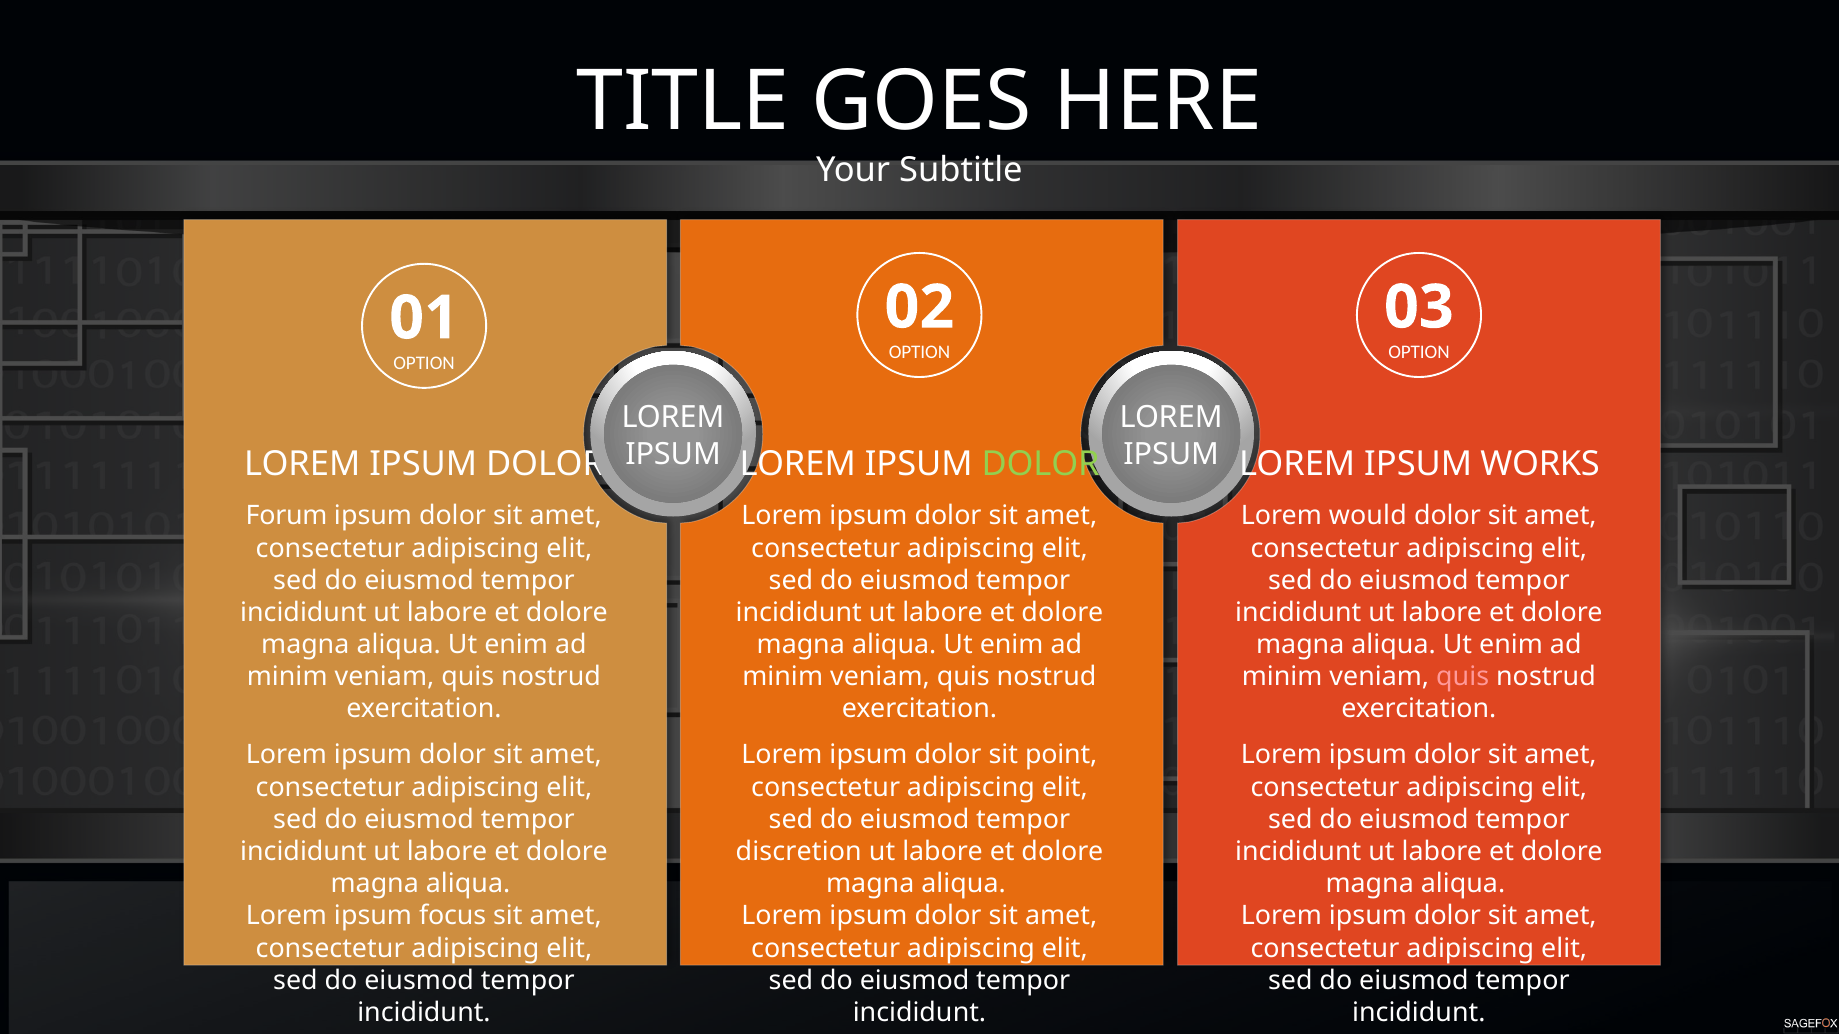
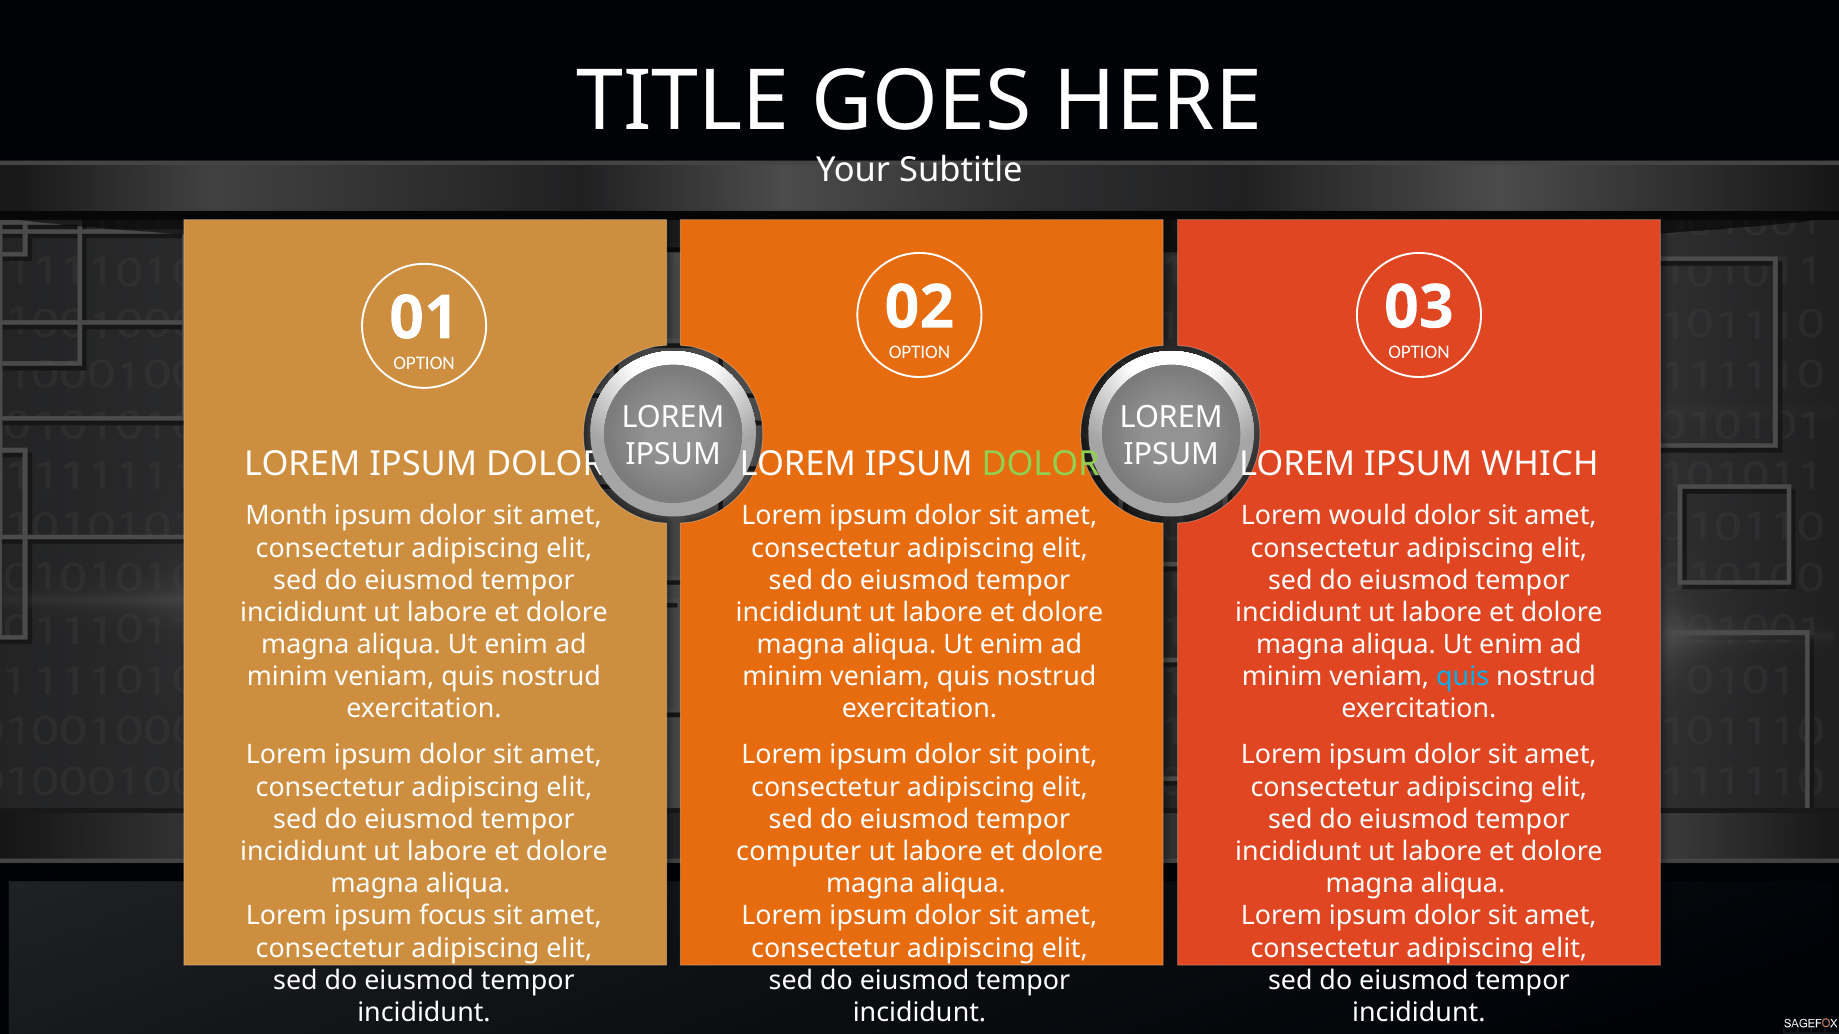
WORKS: WORKS -> WHICH
Forum: Forum -> Month
quis at (1463, 677) colour: pink -> light blue
discretion: discretion -> computer
